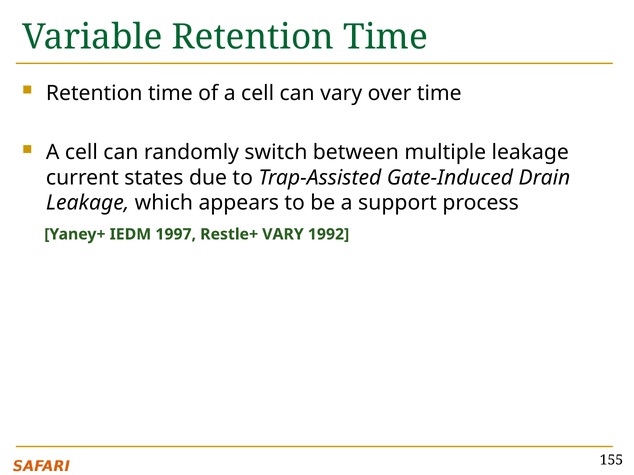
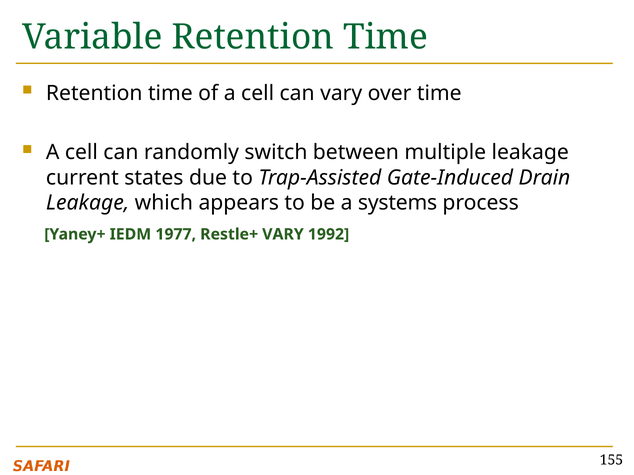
support: support -> systems
1997: 1997 -> 1977
